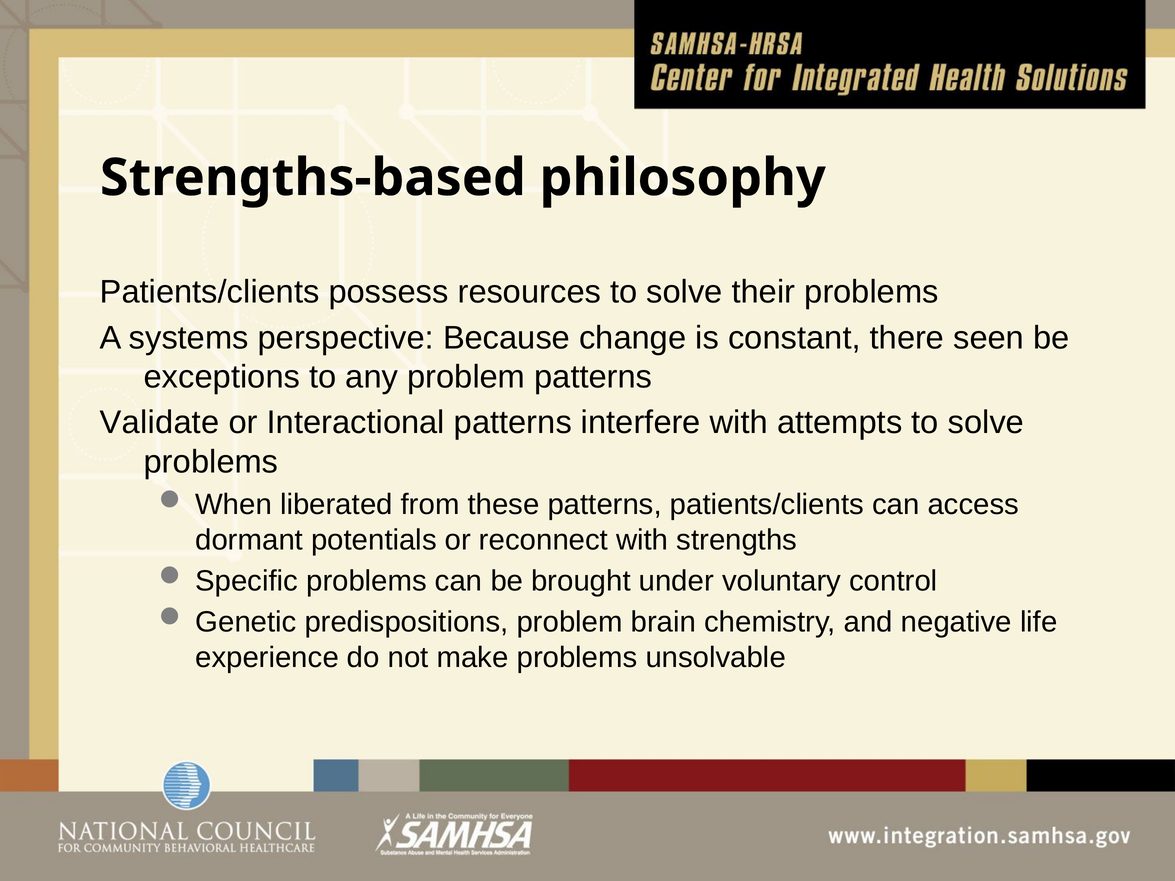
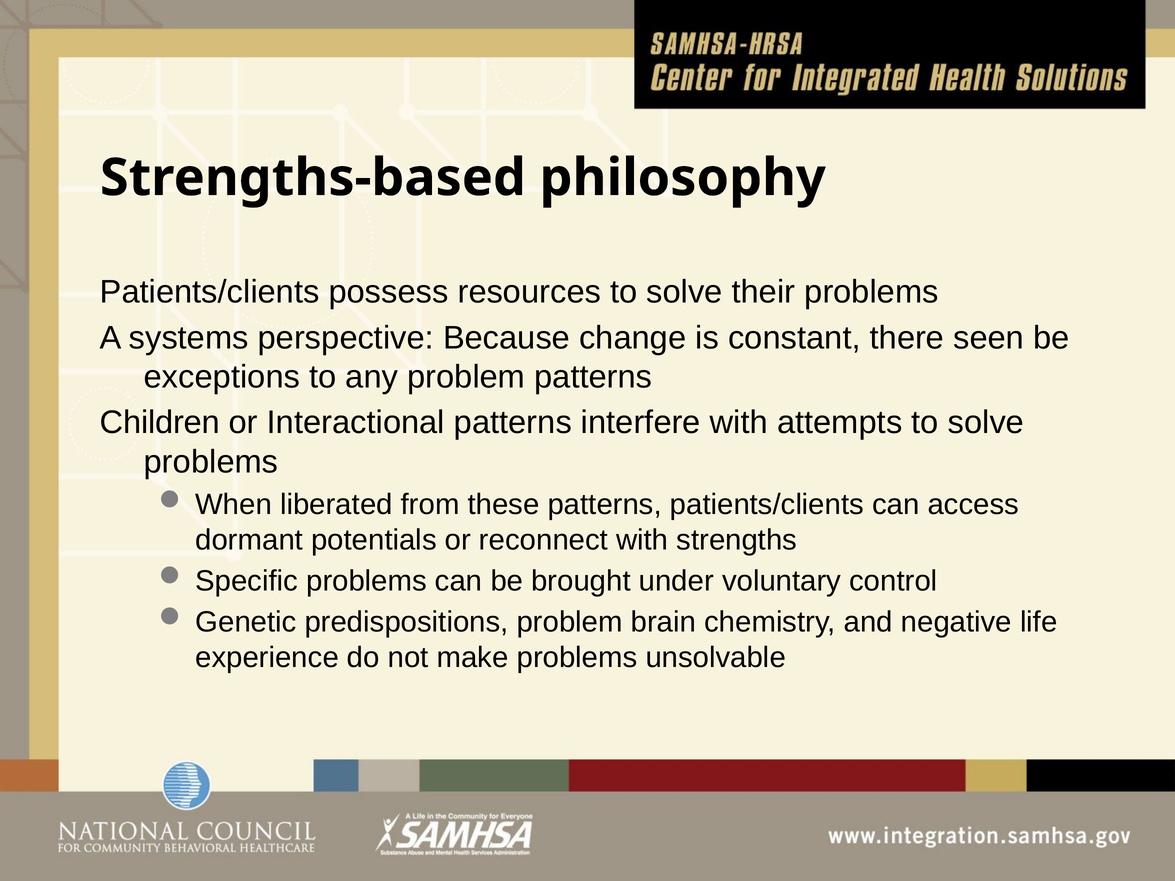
Validate: Validate -> Children
